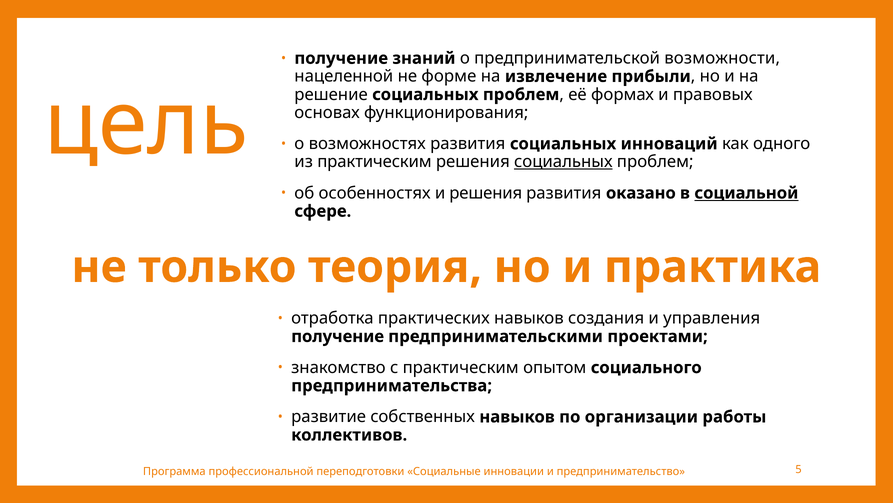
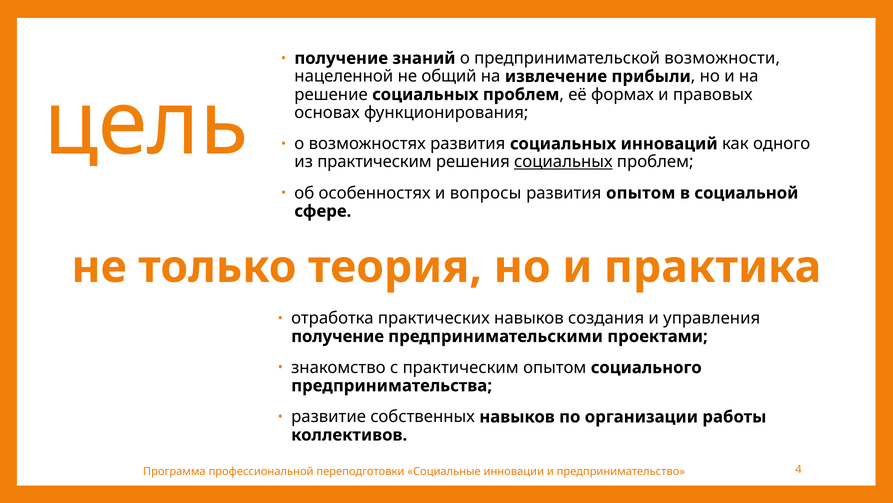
форме: форме -> общий
и решения: решения -> вопросы
развития оказано: оказано -> опытом
социальной underline: present -> none
5: 5 -> 4
